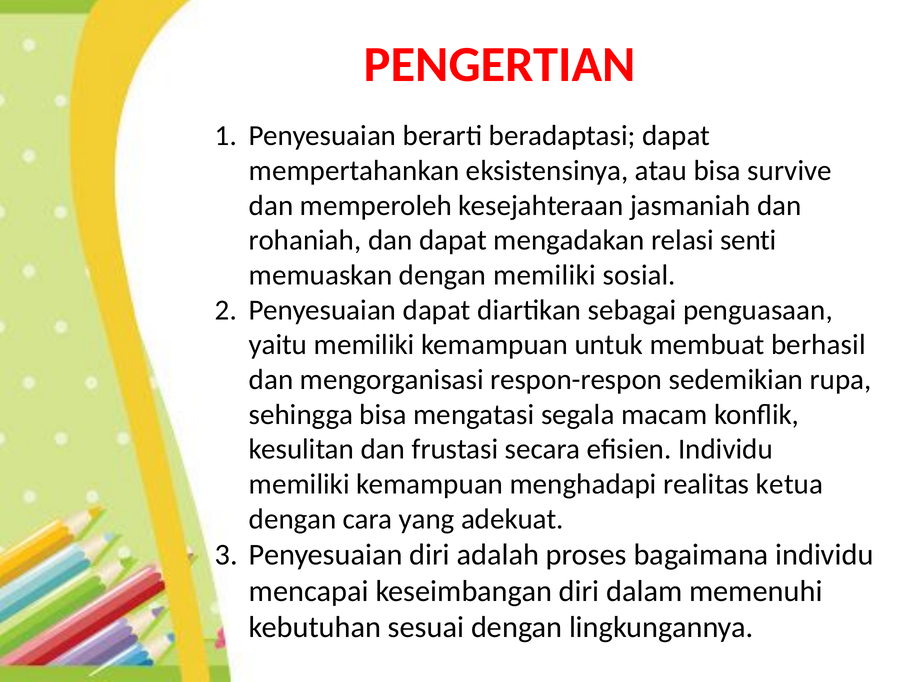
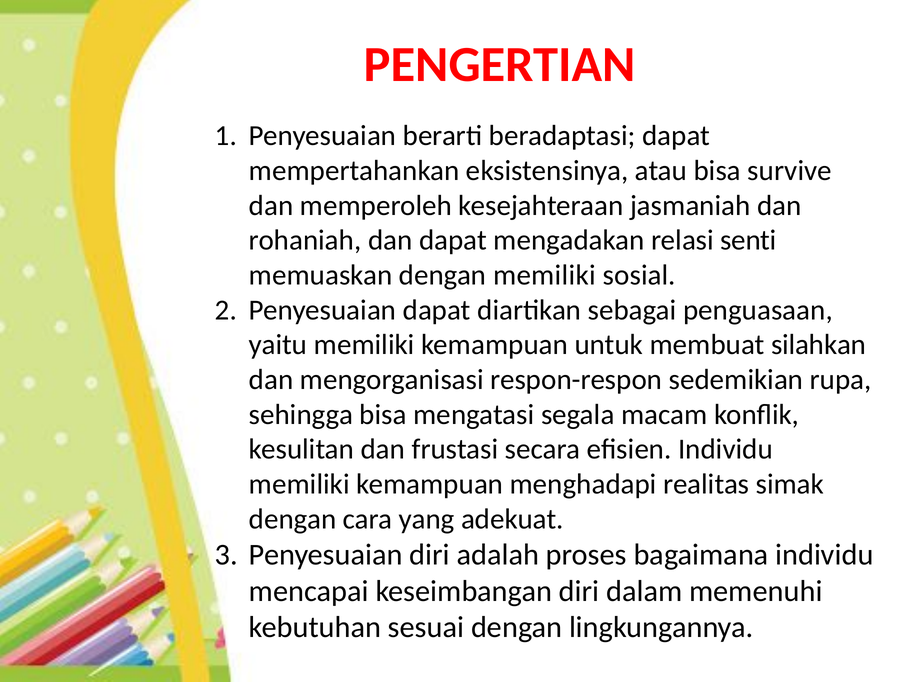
berhasil: berhasil -> silahkan
ketua: ketua -> simak
